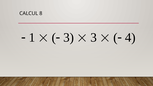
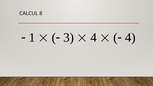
3 at (94, 37): 3 -> 4
